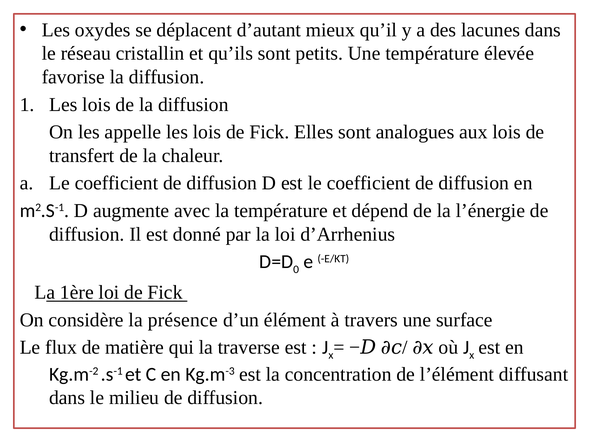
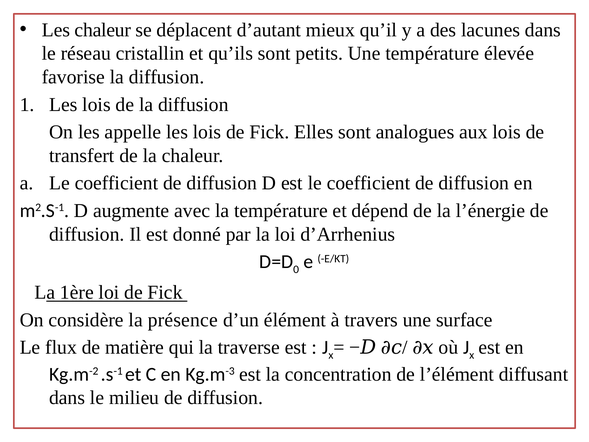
Les oxydes: oxydes -> chaleur
